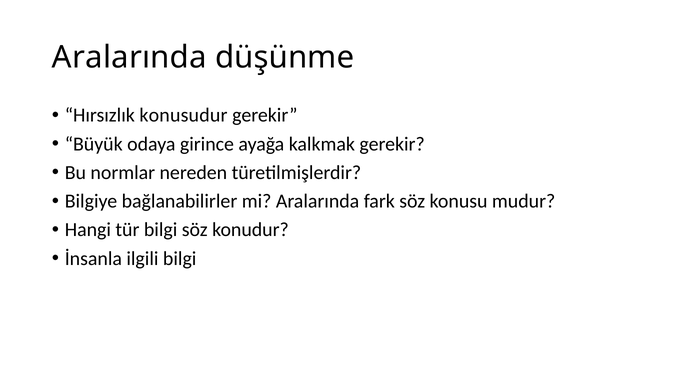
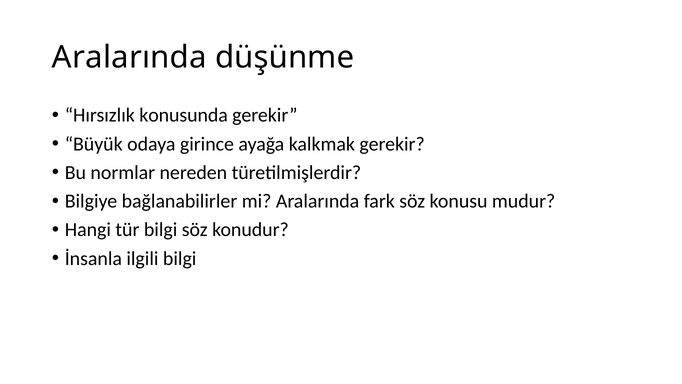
konusudur: konusudur -> konusunda
